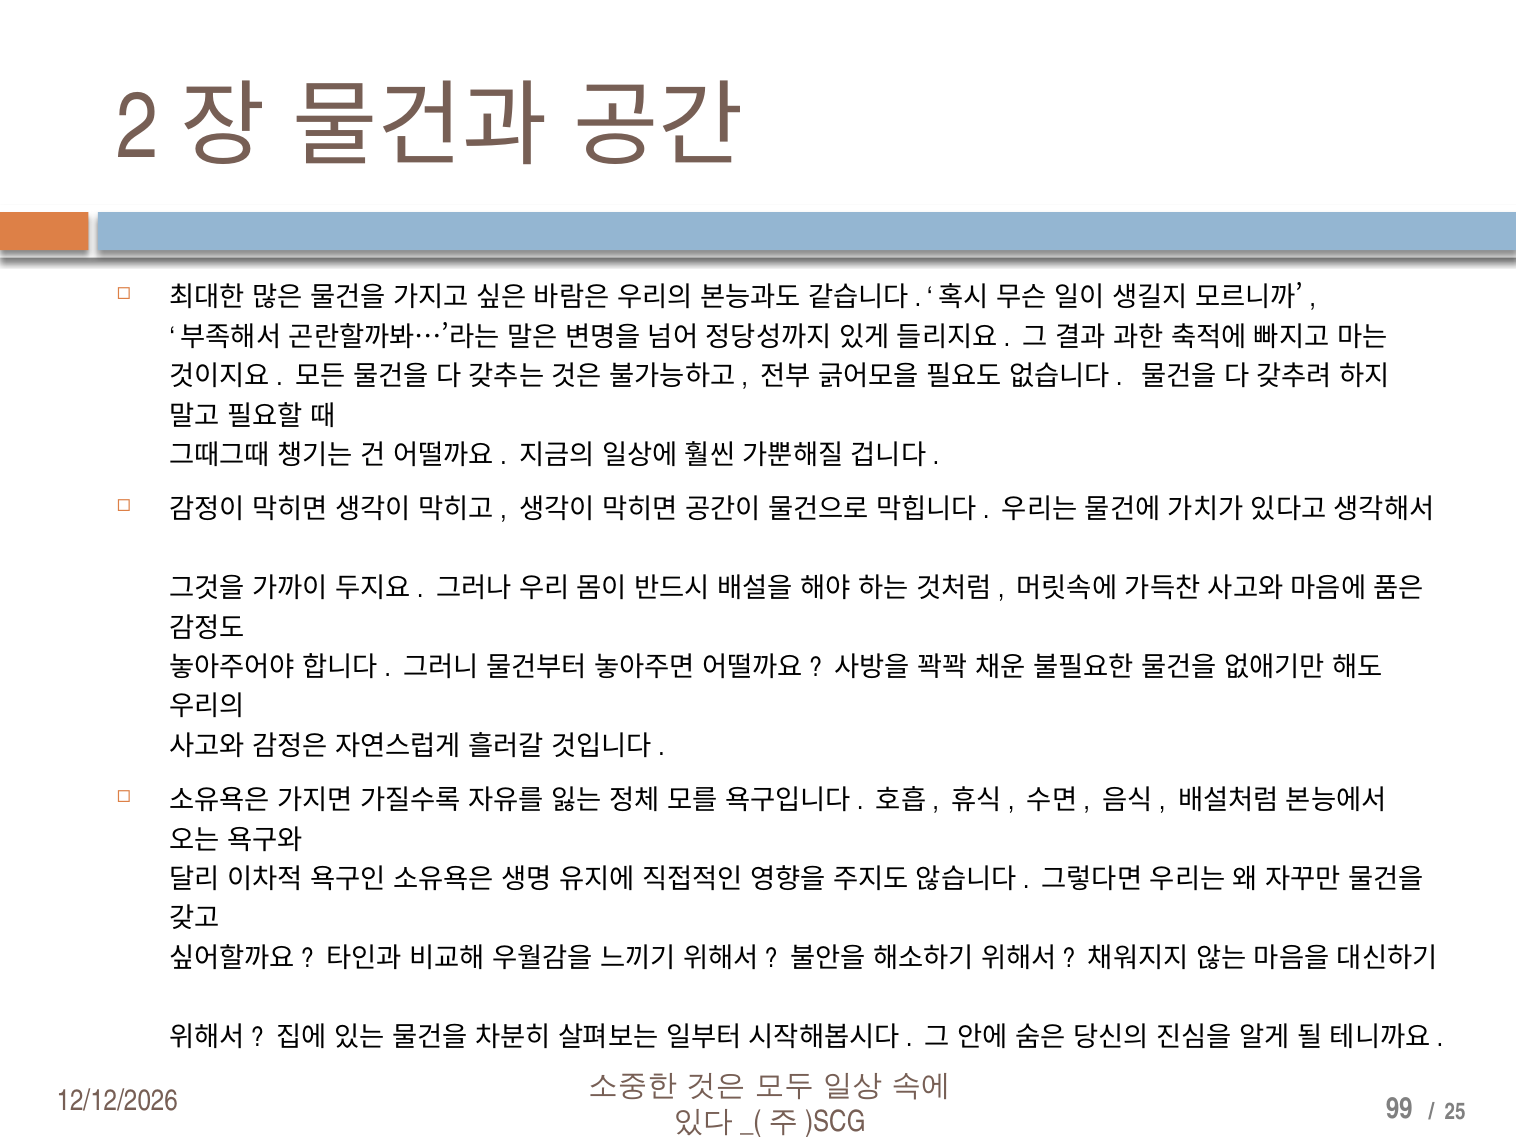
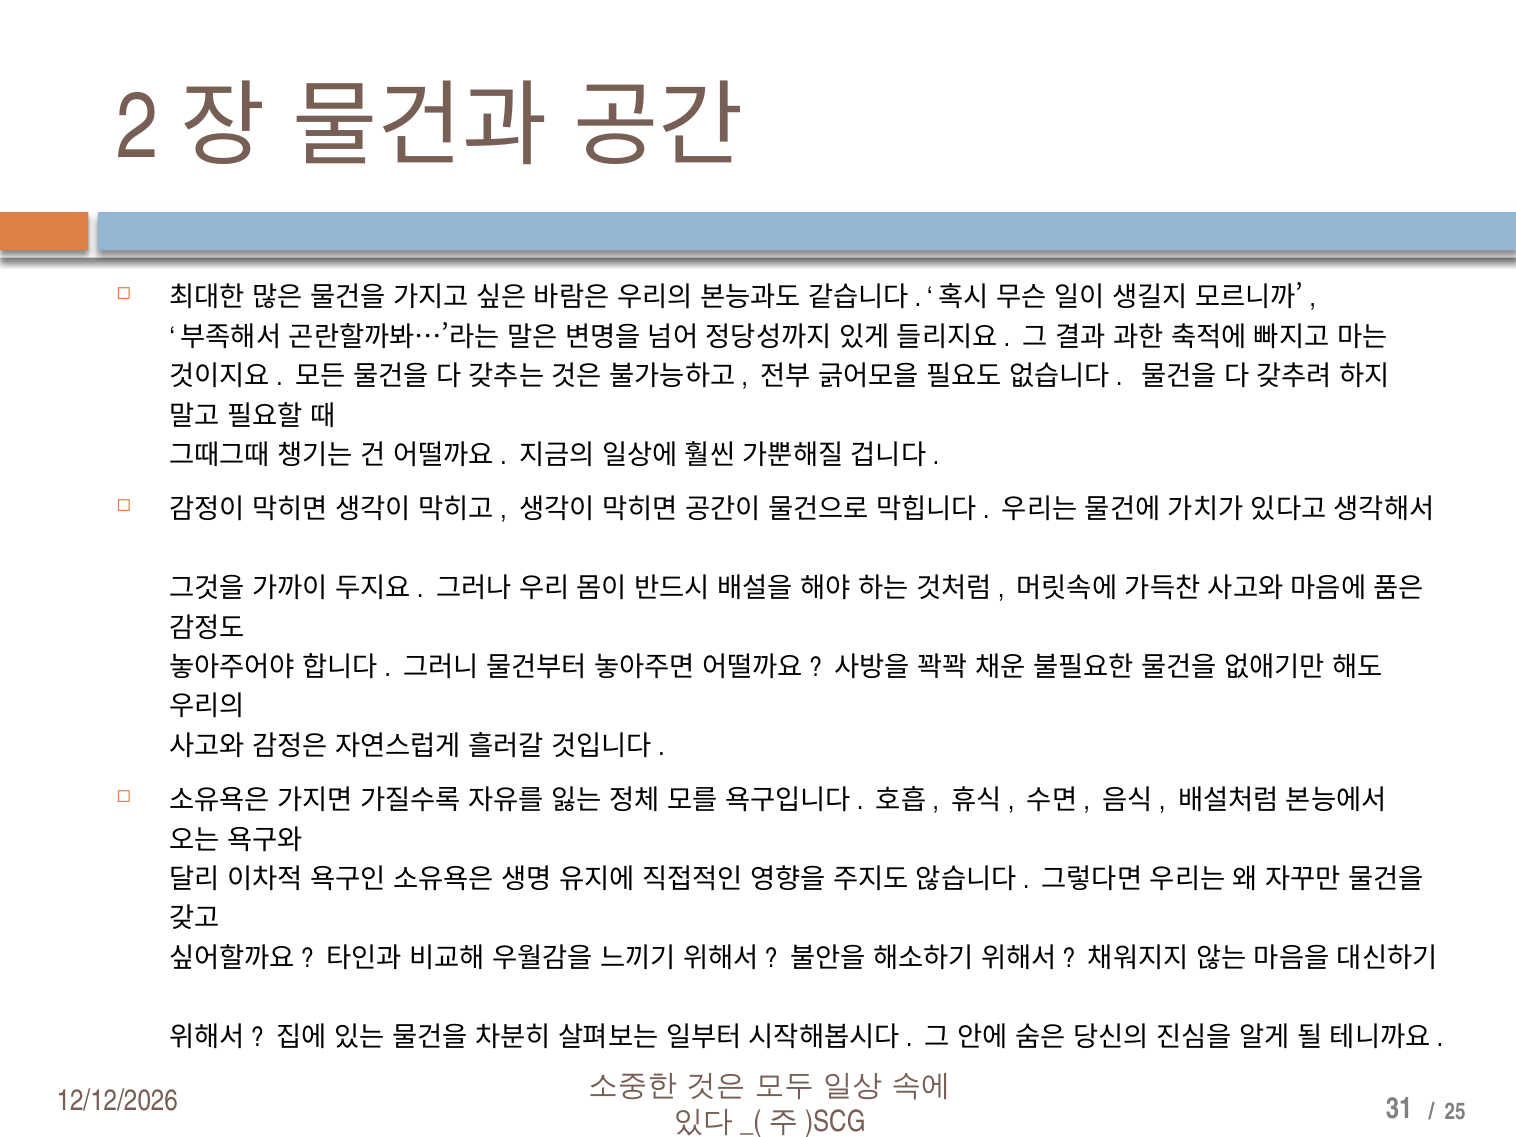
99: 99 -> 31
